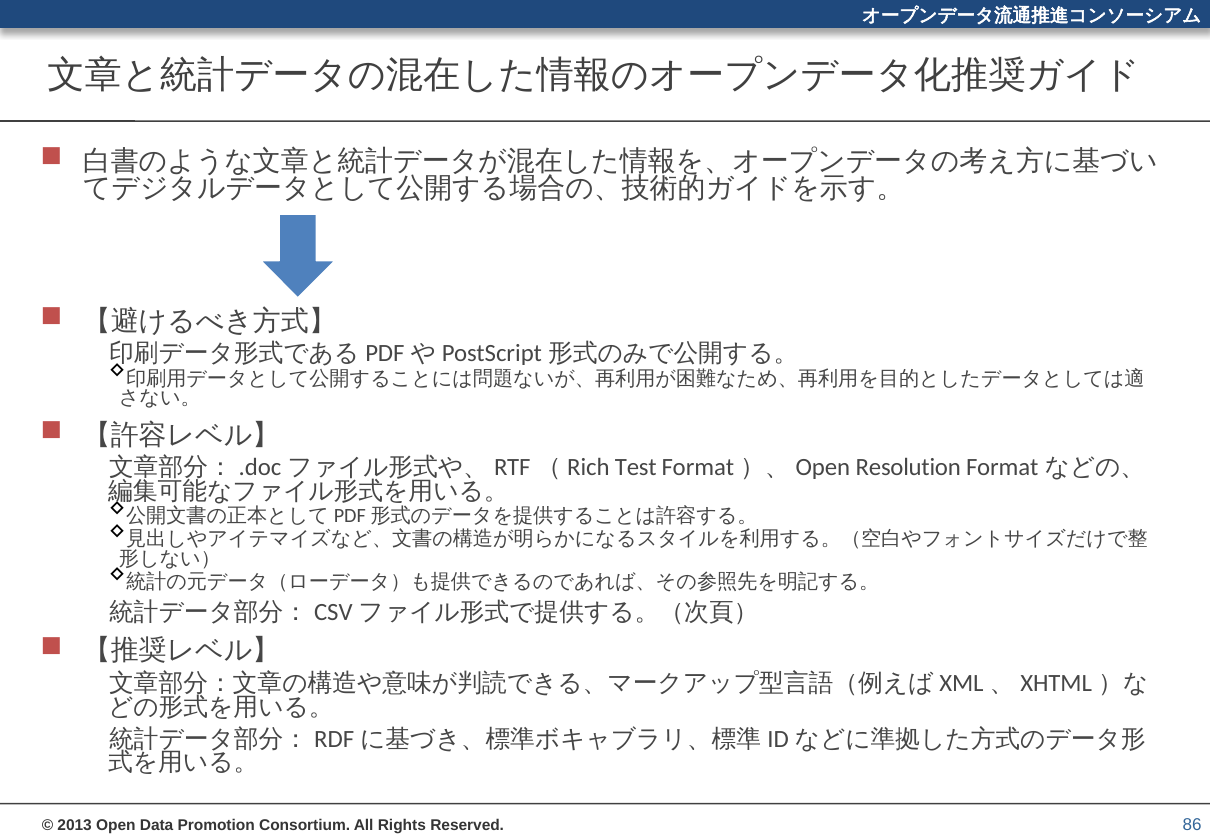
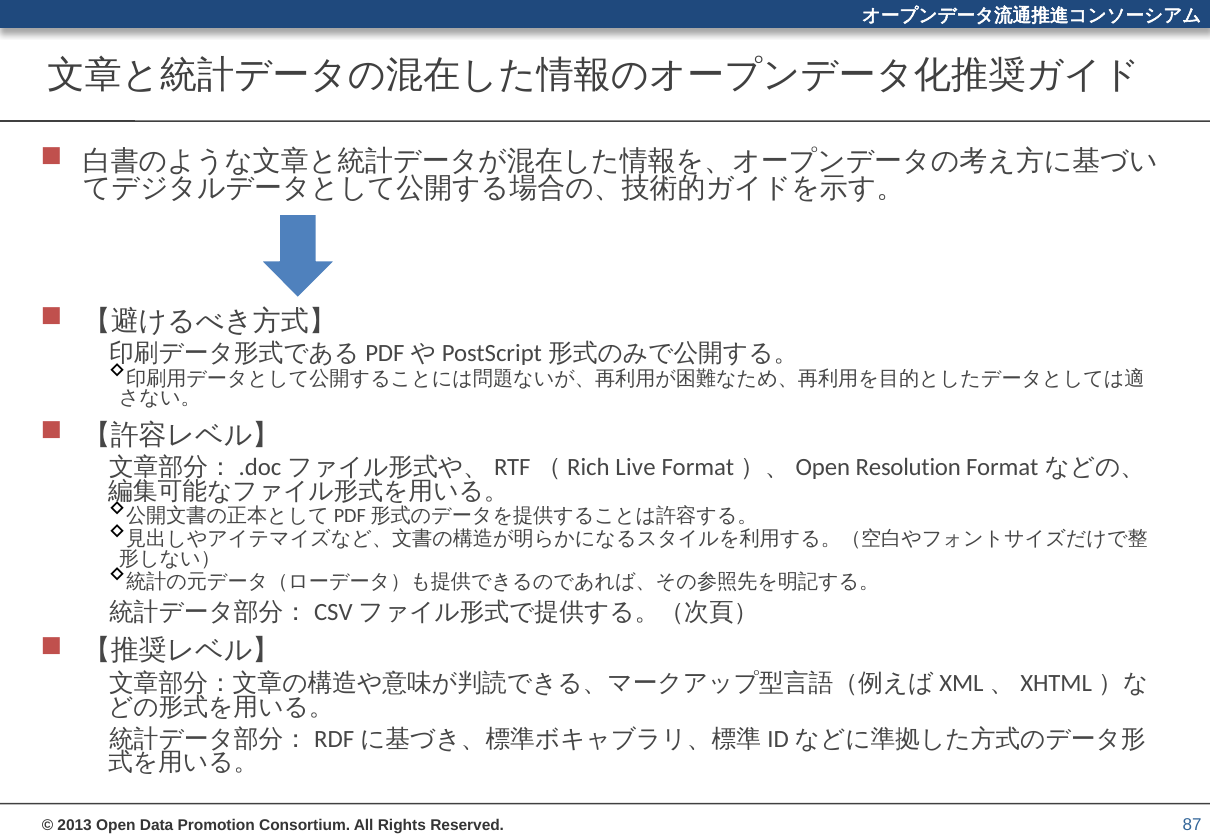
Test: Test -> Live
86: 86 -> 87
